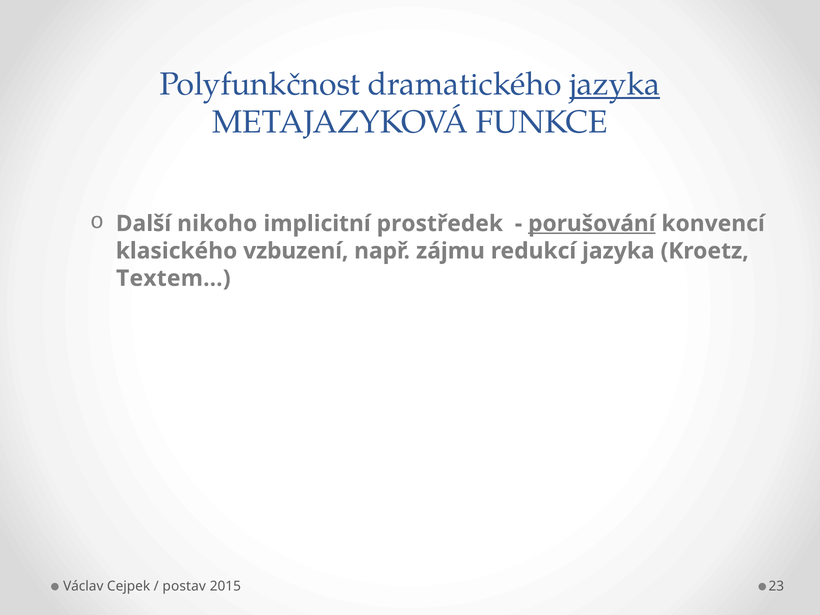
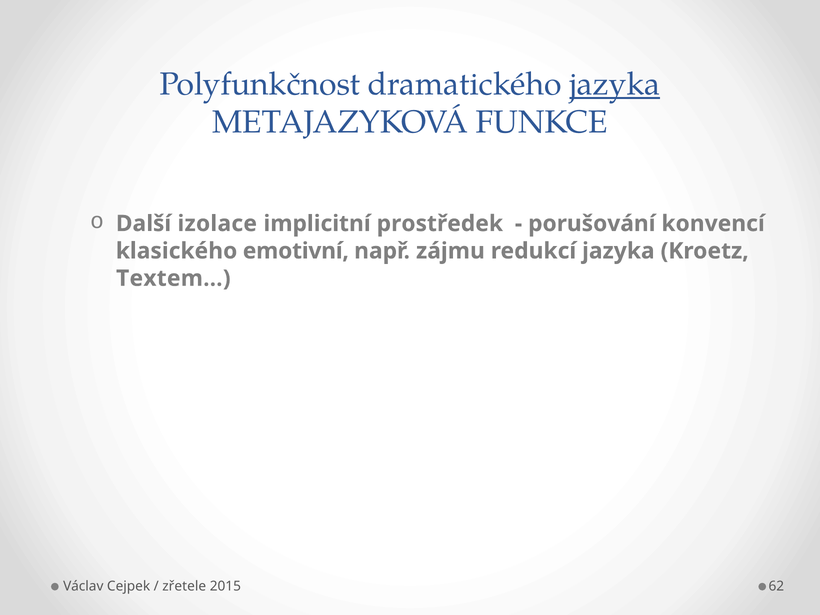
nikoho: nikoho -> izolace
porušování underline: present -> none
vzbuzení: vzbuzení -> emotivní
postav: postav -> zřetele
23: 23 -> 62
